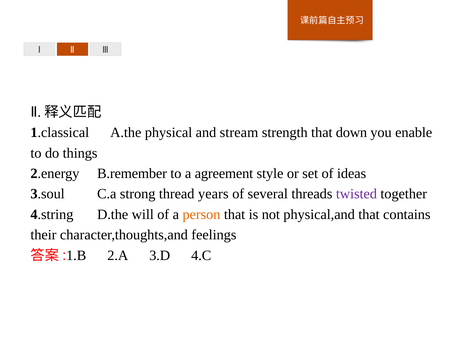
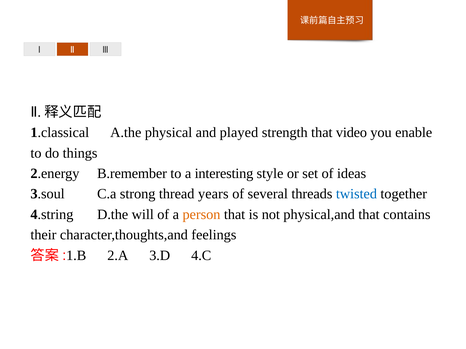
stream: stream -> played
down: down -> video
agreement: agreement -> interesting
twisted colour: purple -> blue
